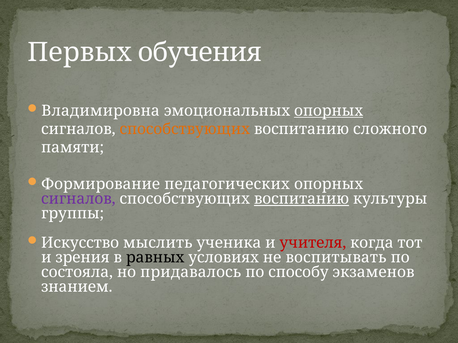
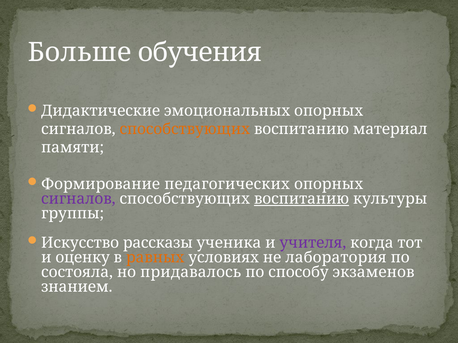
Первых: Первых -> Больше
Владимировна: Владимировна -> Дидактические
опорных at (329, 111) underline: present -> none
сложного: сложного -> материал
мыслить: мыслить -> рассказы
учителя colour: red -> purple
зрения: зрения -> оценку
равных colour: black -> orange
воспитывать: воспитывать -> лаборатория
